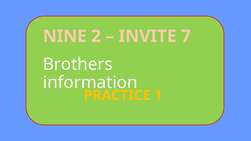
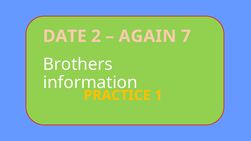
NINE: NINE -> DATE
INVITE: INVITE -> AGAIN
